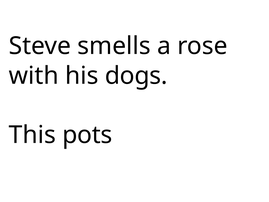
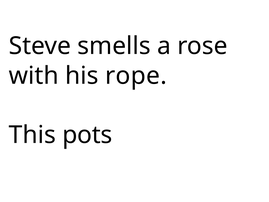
dogs: dogs -> rope
